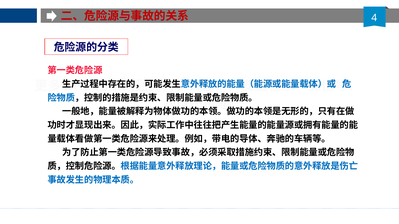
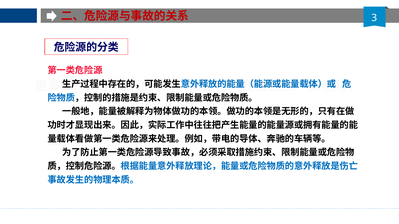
4: 4 -> 3
